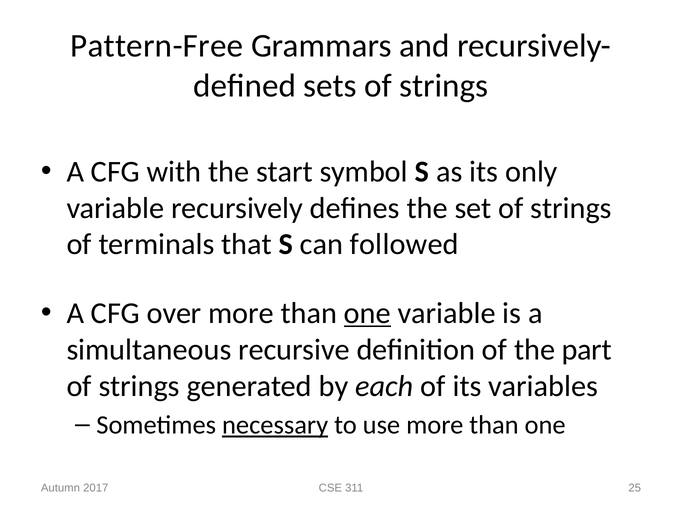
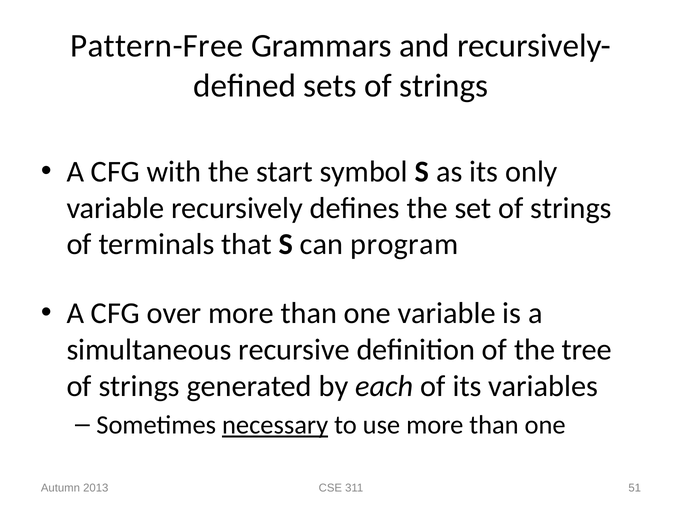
followed: followed -> program
one at (367, 314) underline: present -> none
part: part -> tree
2017: 2017 -> 2013
25: 25 -> 51
